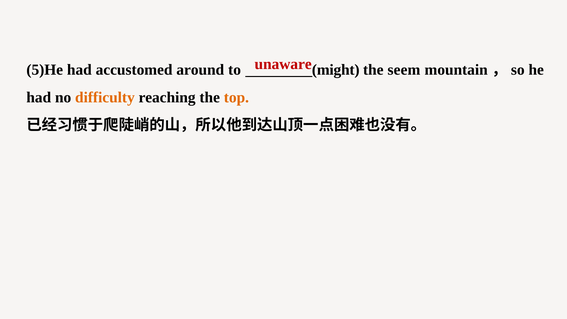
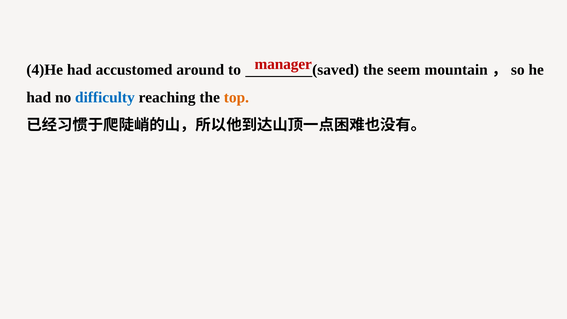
unaware: unaware -> manager
5)He: 5)He -> 4)He
might: might -> saved
difficulty colour: orange -> blue
